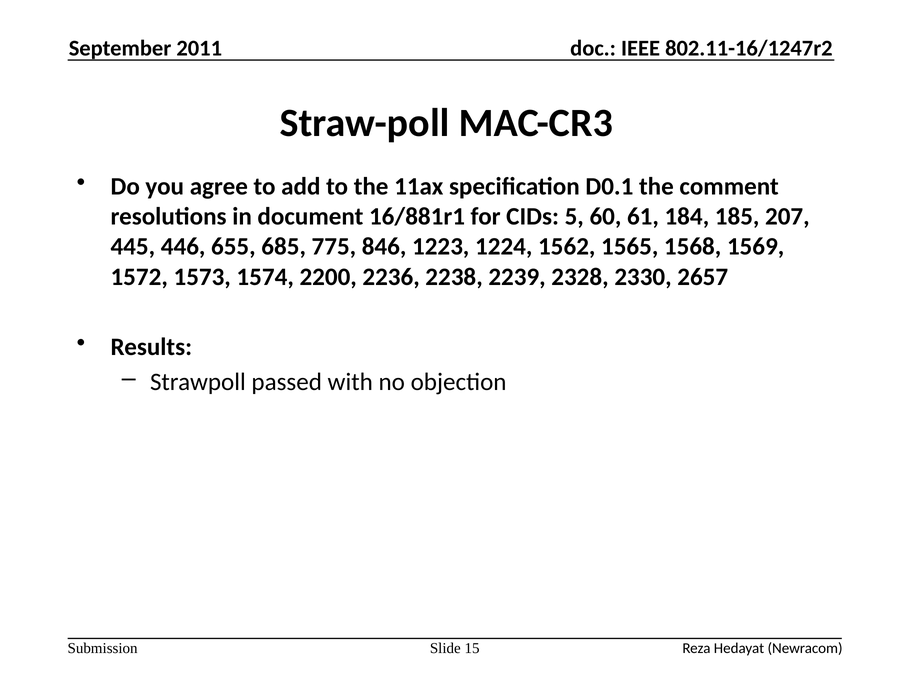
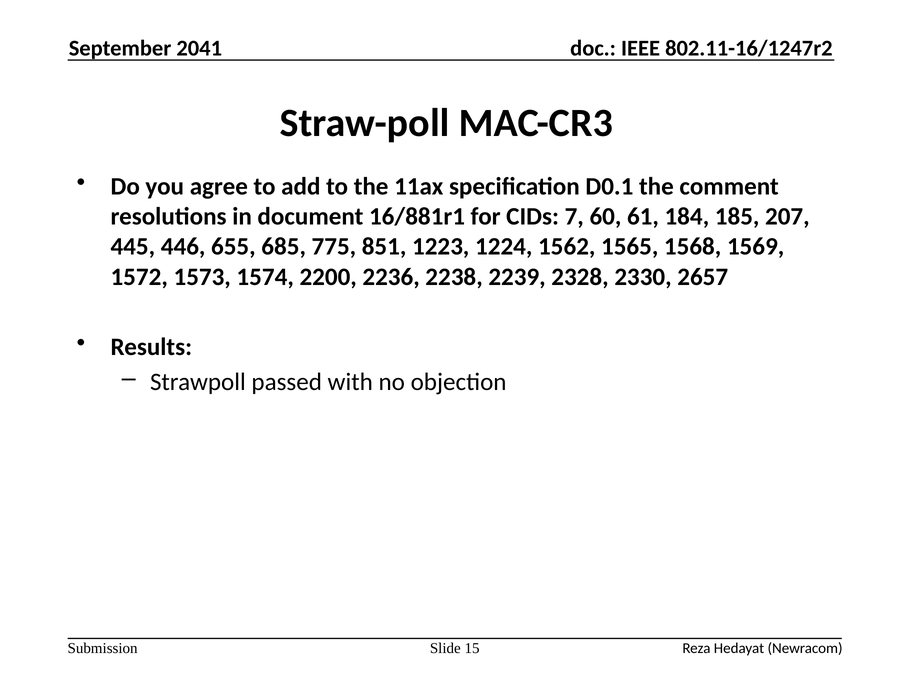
2011: 2011 -> 2041
5: 5 -> 7
846: 846 -> 851
